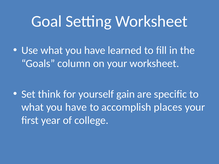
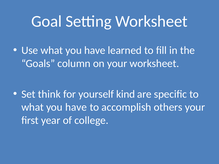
gain: gain -> kind
places: places -> others
